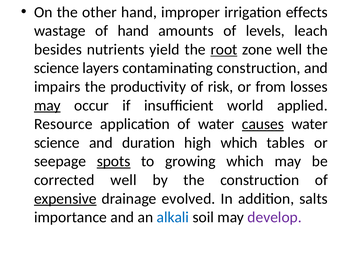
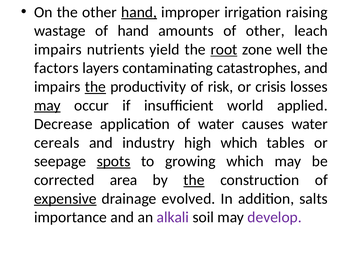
hand at (139, 12) underline: none -> present
effects: effects -> raising
of levels: levels -> other
besides at (58, 49): besides -> impairs
science at (57, 68): science -> factors
contaminating construction: construction -> catastrophes
the at (95, 87) underline: none -> present
from: from -> crisis
Resource: Resource -> Decrease
causes underline: present -> none
science at (57, 143): science -> cereals
duration: duration -> industry
corrected well: well -> area
the at (194, 180) underline: none -> present
alkali colour: blue -> purple
